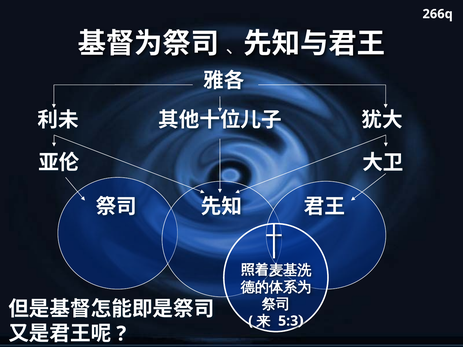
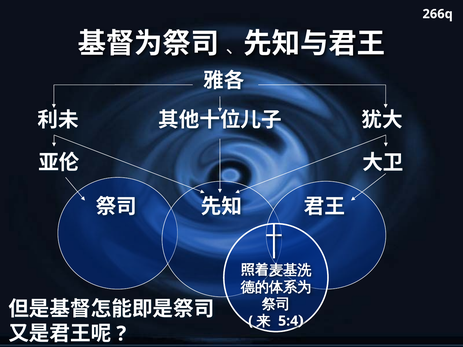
5:3: 5:3 -> 5:4
